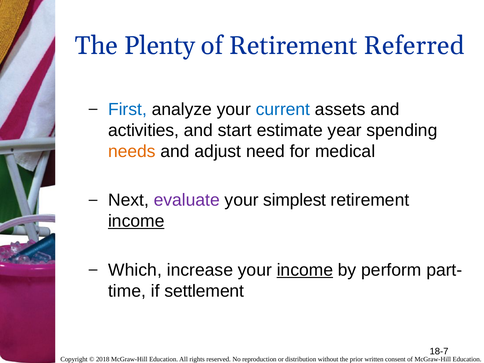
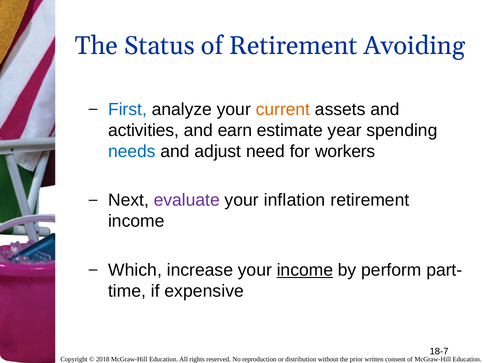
Plenty: Plenty -> Status
Referred: Referred -> Avoiding
current colour: blue -> orange
start: start -> earn
needs colour: orange -> blue
medical: medical -> workers
simplest: simplest -> inflation
income at (136, 221) underline: present -> none
settlement: settlement -> expensive
